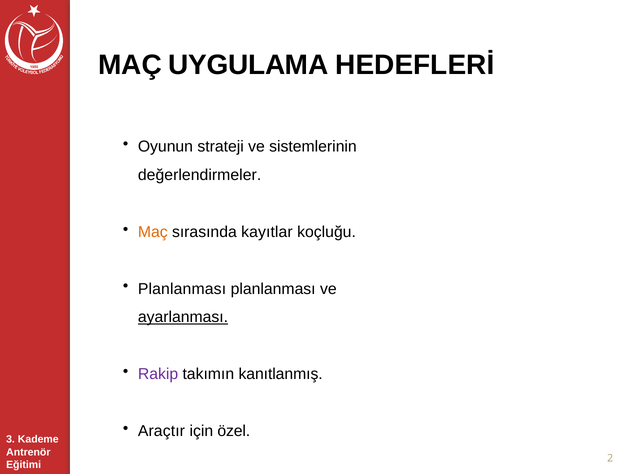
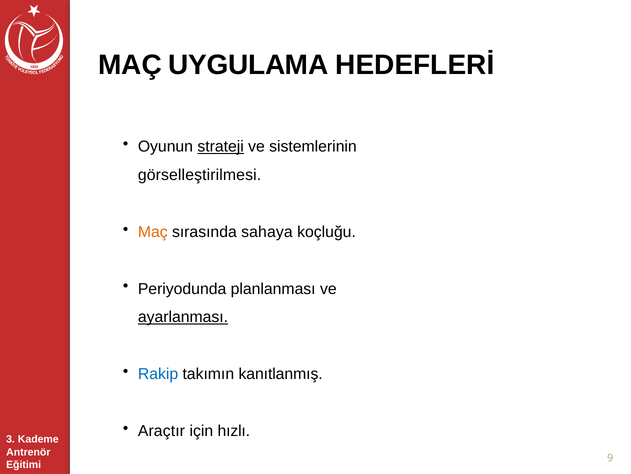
strateji underline: none -> present
değerlendirmeler: değerlendirmeler -> görselleştirilmesi
kayıtlar: kayıtlar -> sahaya
Planlanması at (182, 288): Planlanması -> Periyodunda
Rakip colour: purple -> blue
özel: özel -> hızlı
2: 2 -> 9
